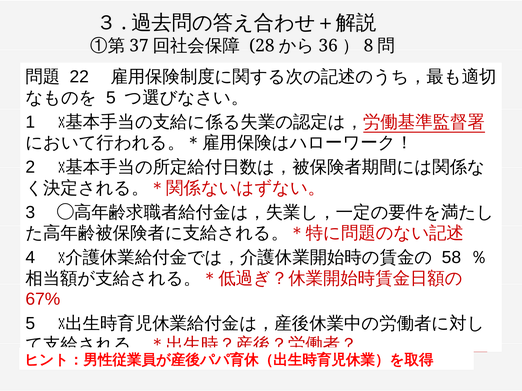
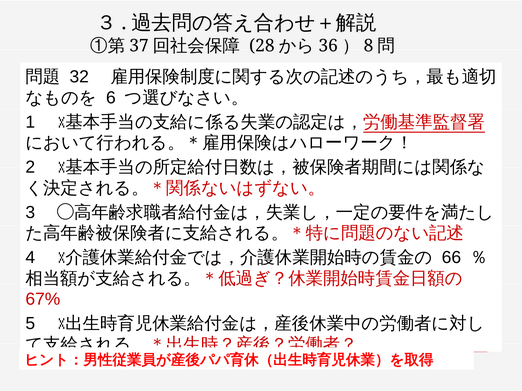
22: 22 -> 32
5 at (111, 98): 5 -> 6
58: 58 -> 66
